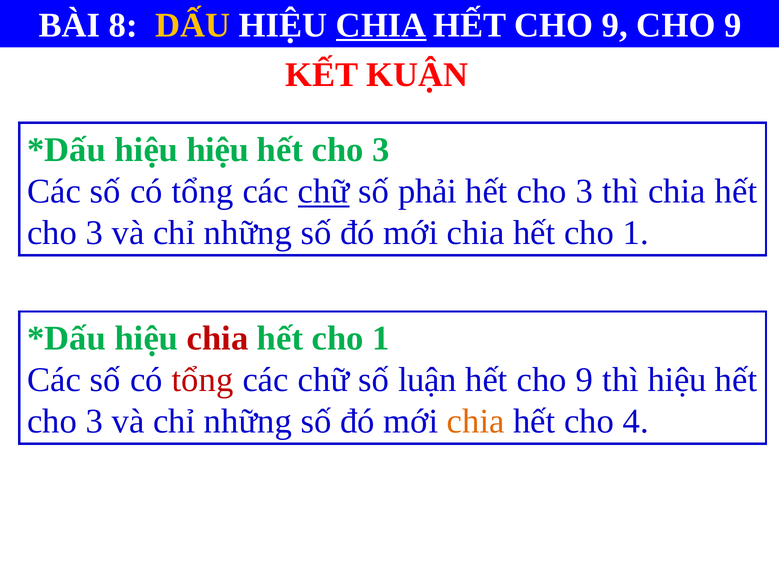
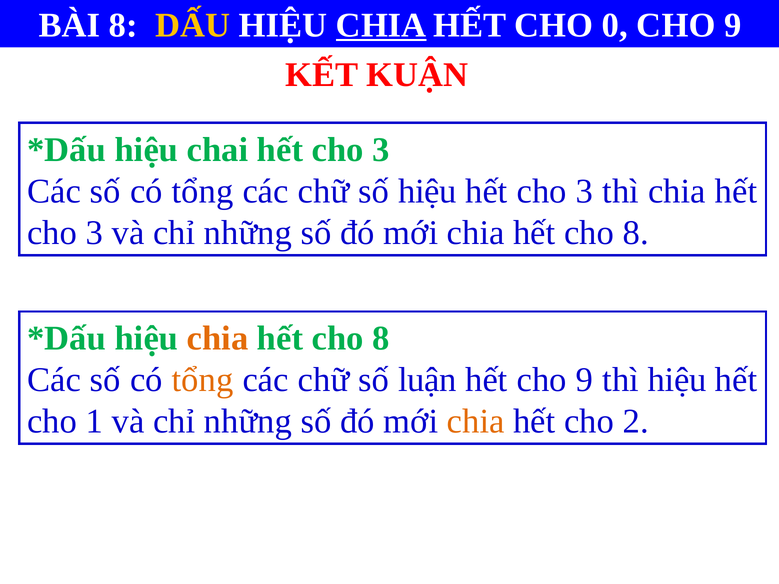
9 at (615, 25): 9 -> 0
hiệu hiệu: hiệu -> chai
chữ at (324, 192) underline: present -> none
số phải: phải -> hiệu
1 at (636, 233): 1 -> 8
chia at (218, 339) colour: red -> orange
1 at (381, 339): 1 -> 8
tổng at (203, 380) colour: red -> orange
3 at (94, 422): 3 -> 1
4: 4 -> 2
